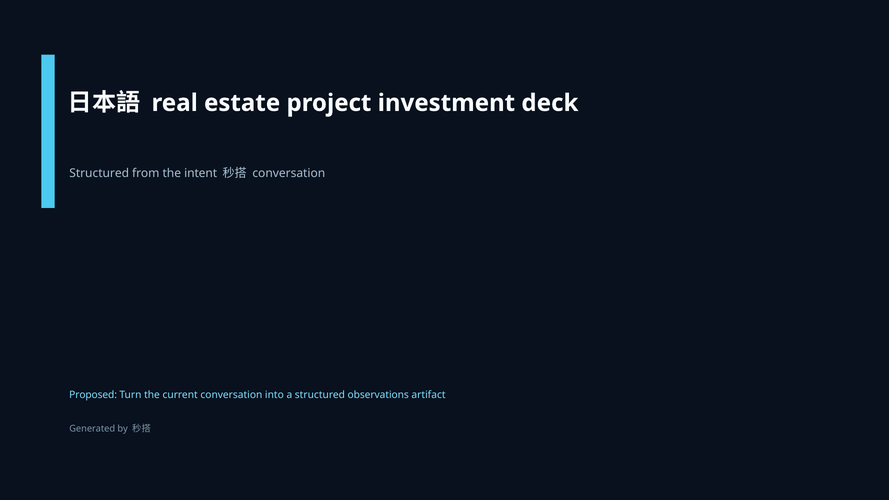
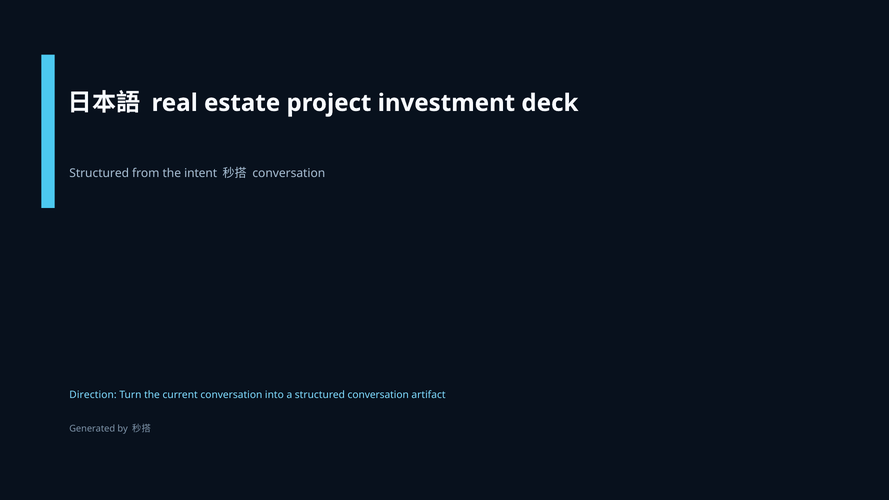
Proposed: Proposed -> Direction
structured observations: observations -> conversation
